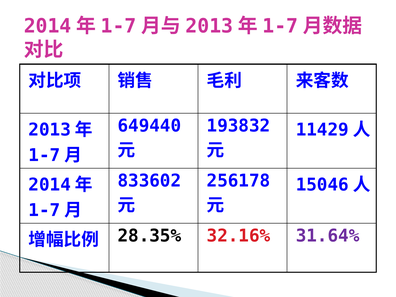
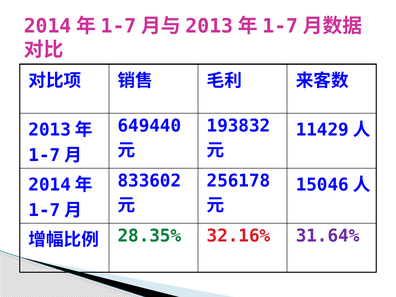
28.35% colour: black -> green
